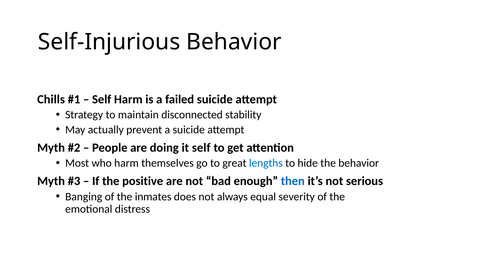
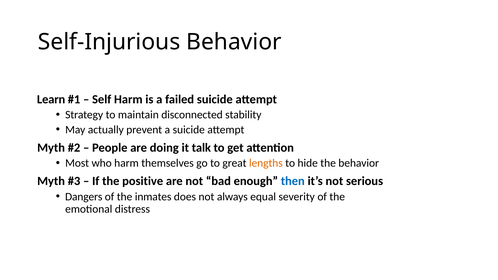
Chills: Chills -> Learn
it self: self -> talk
lengths colour: blue -> orange
Banging: Banging -> Dangers
